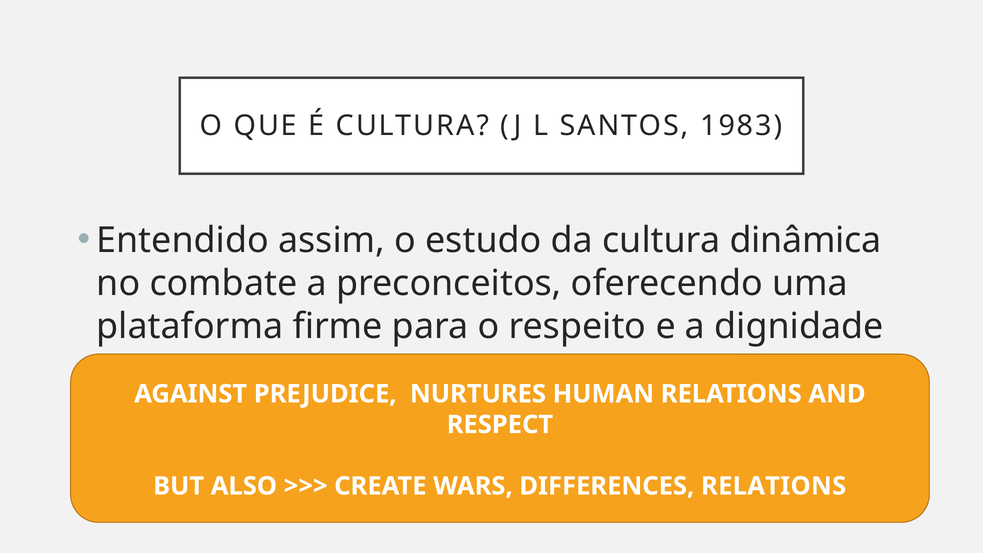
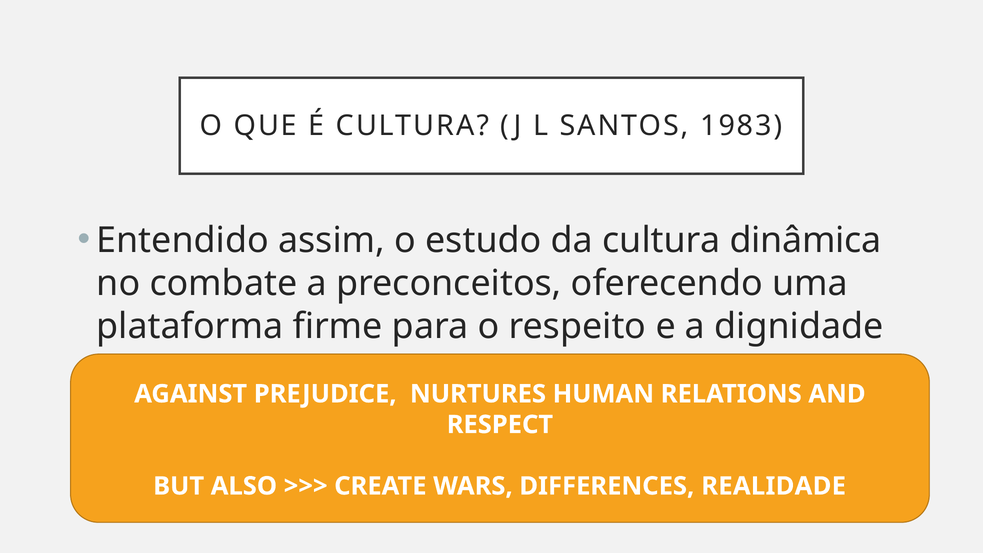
DIFFERENCES RELATIONS: RELATIONS -> REALIDADE
